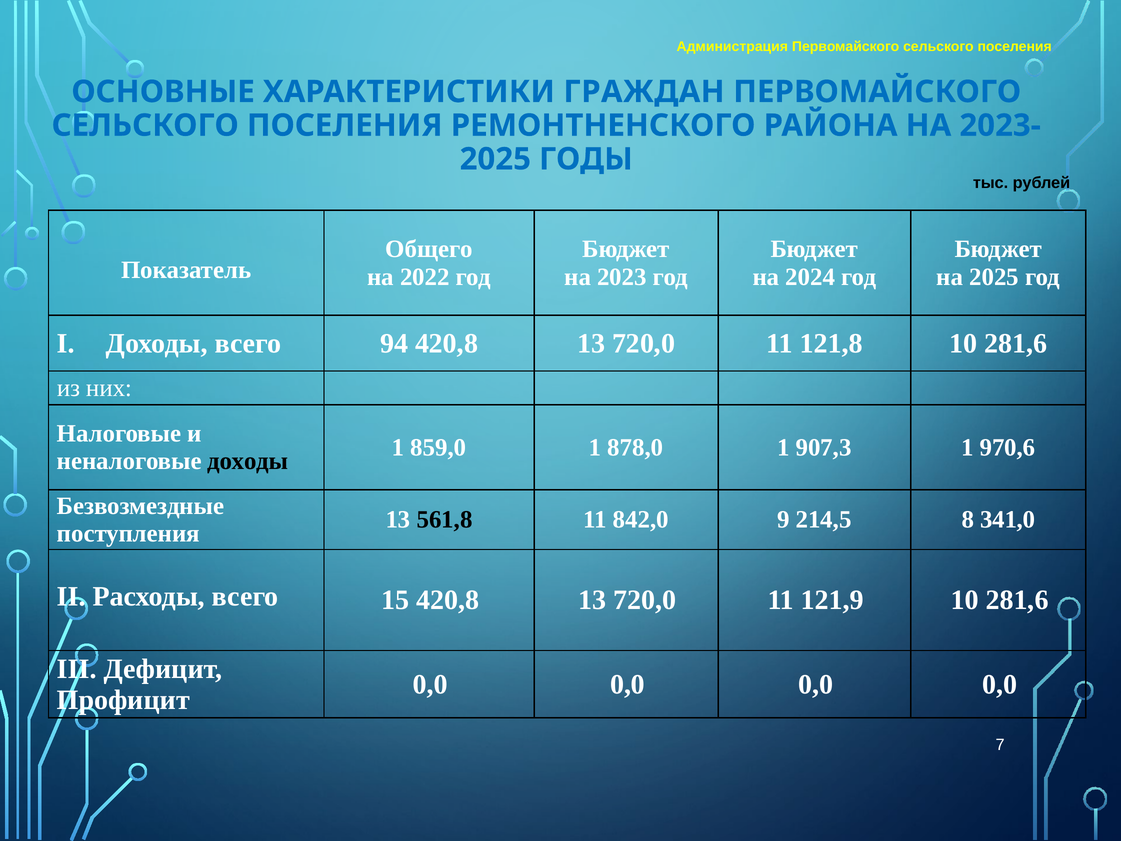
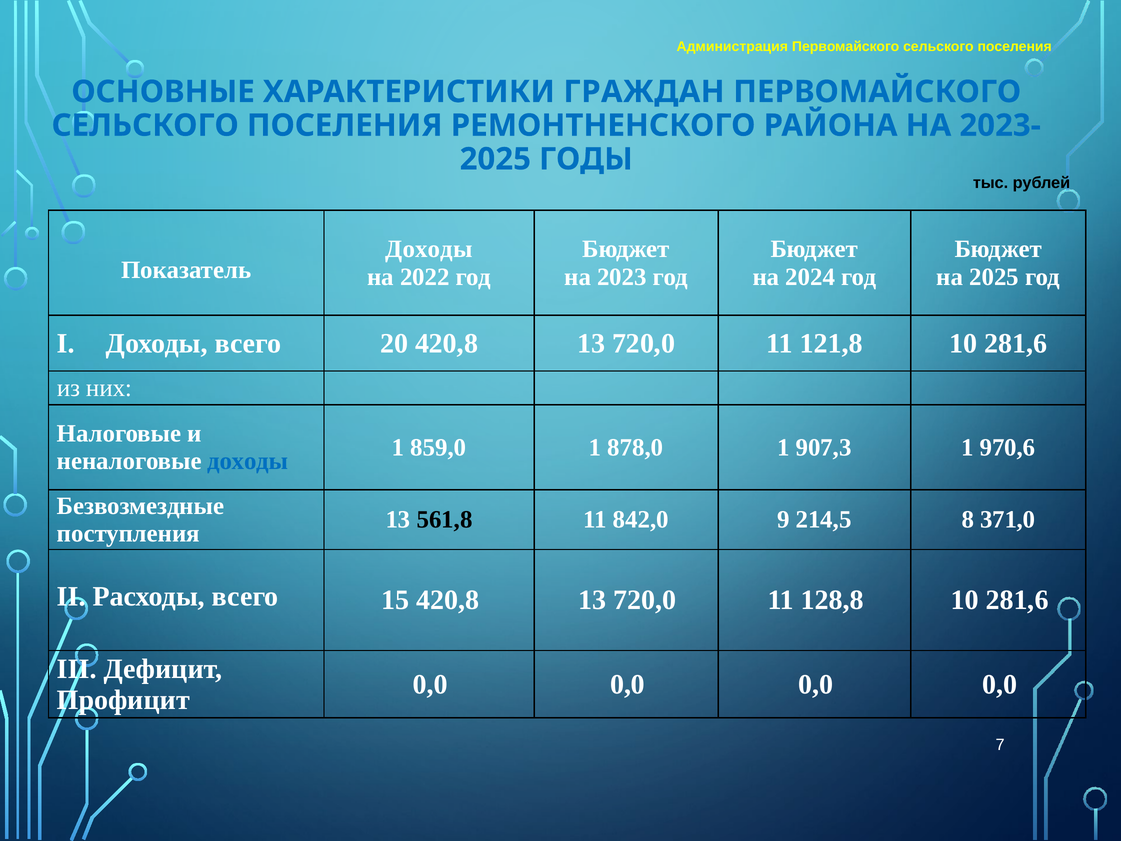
Общего at (429, 249): Общего -> Доходы
94: 94 -> 20
доходы at (248, 461) colour: black -> blue
341,0: 341,0 -> 371,0
121,9: 121,9 -> 128,8
